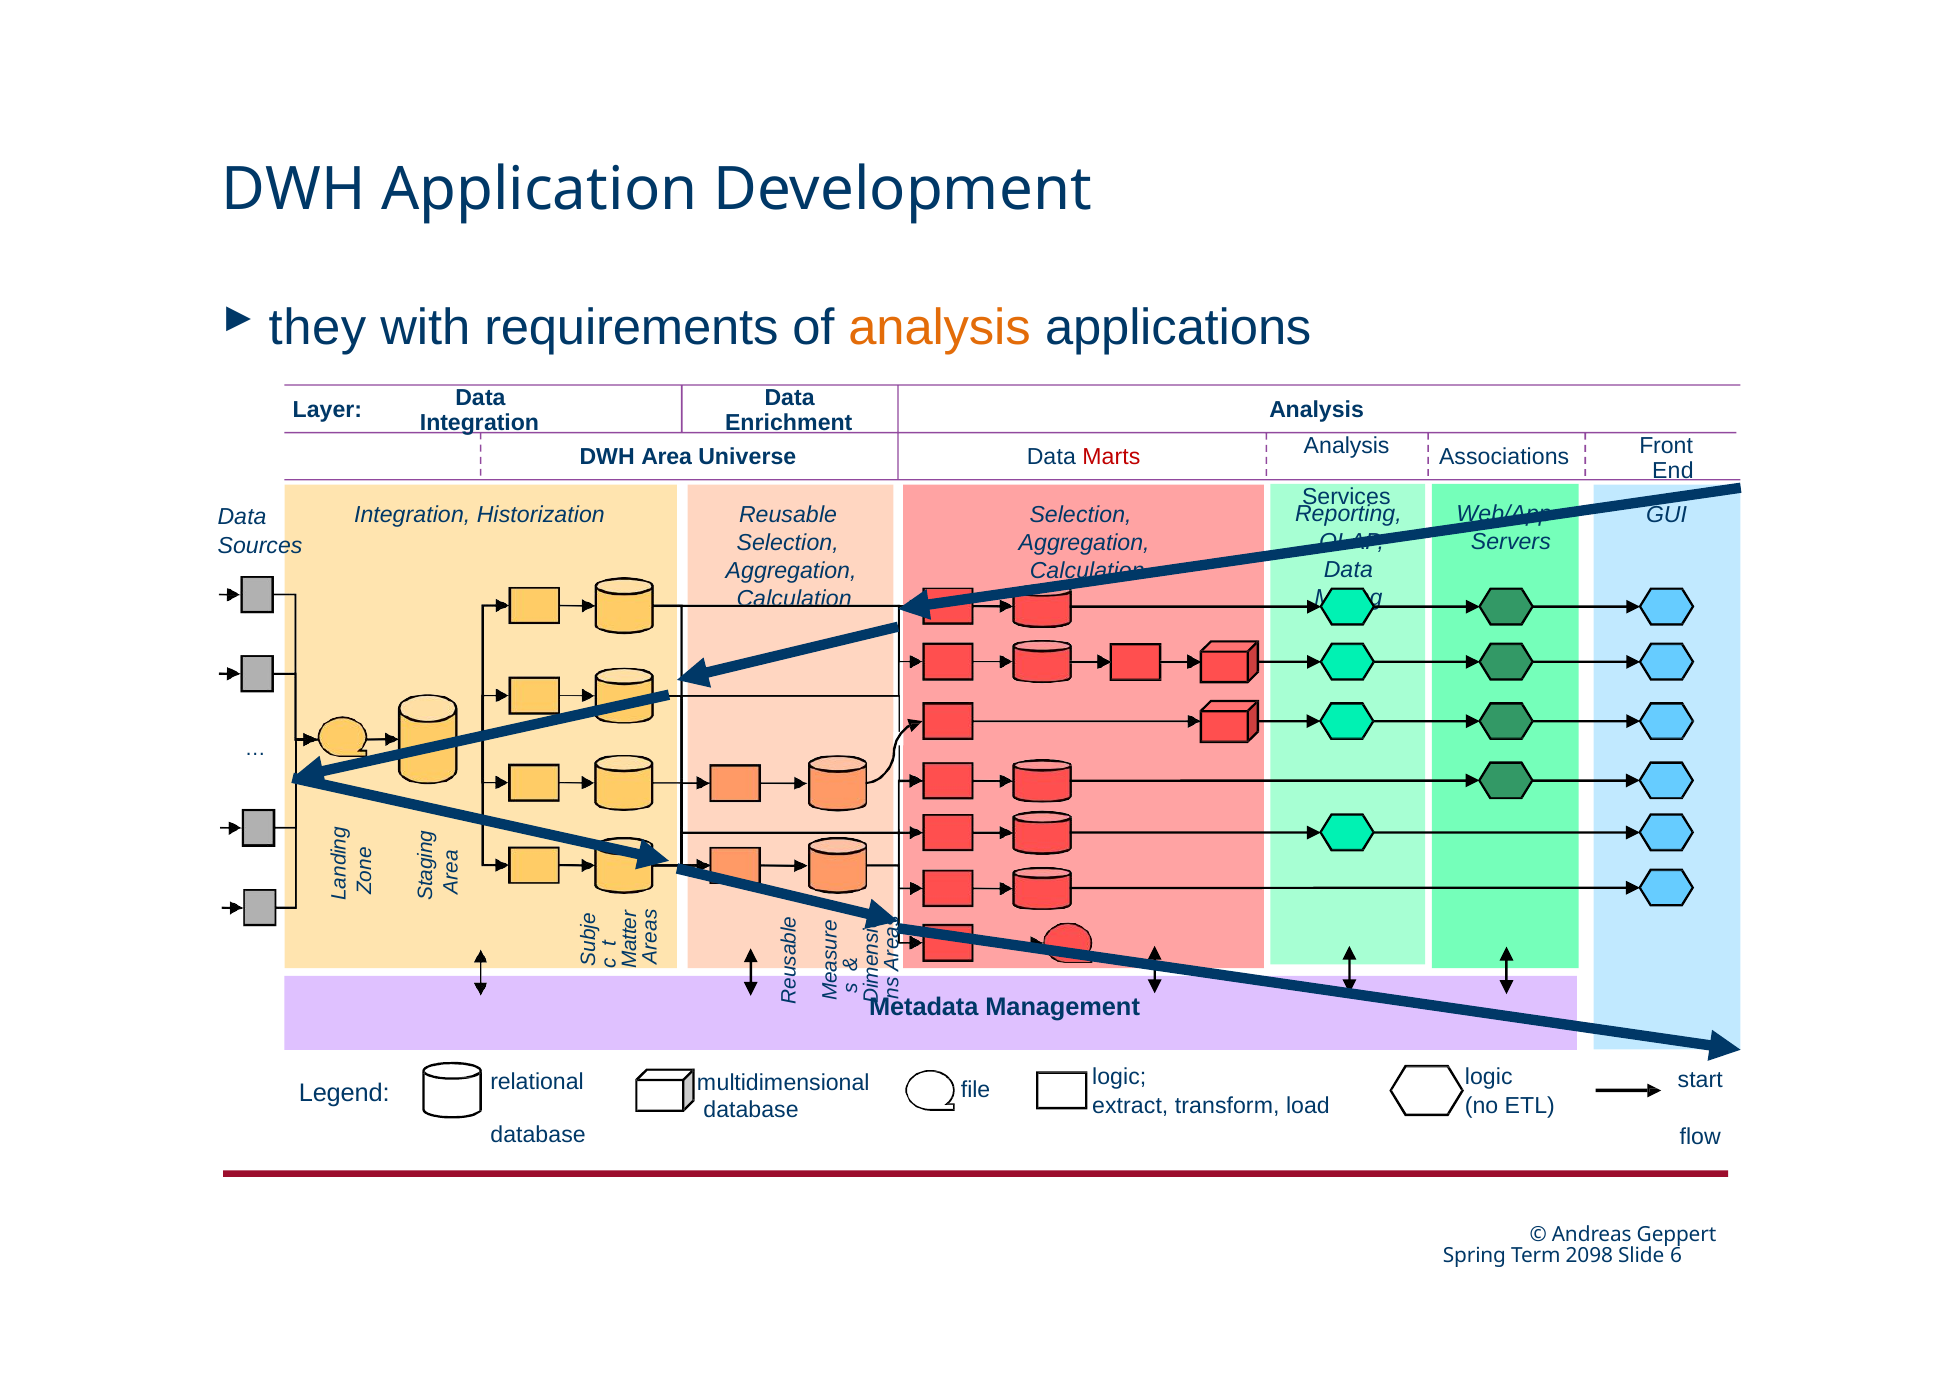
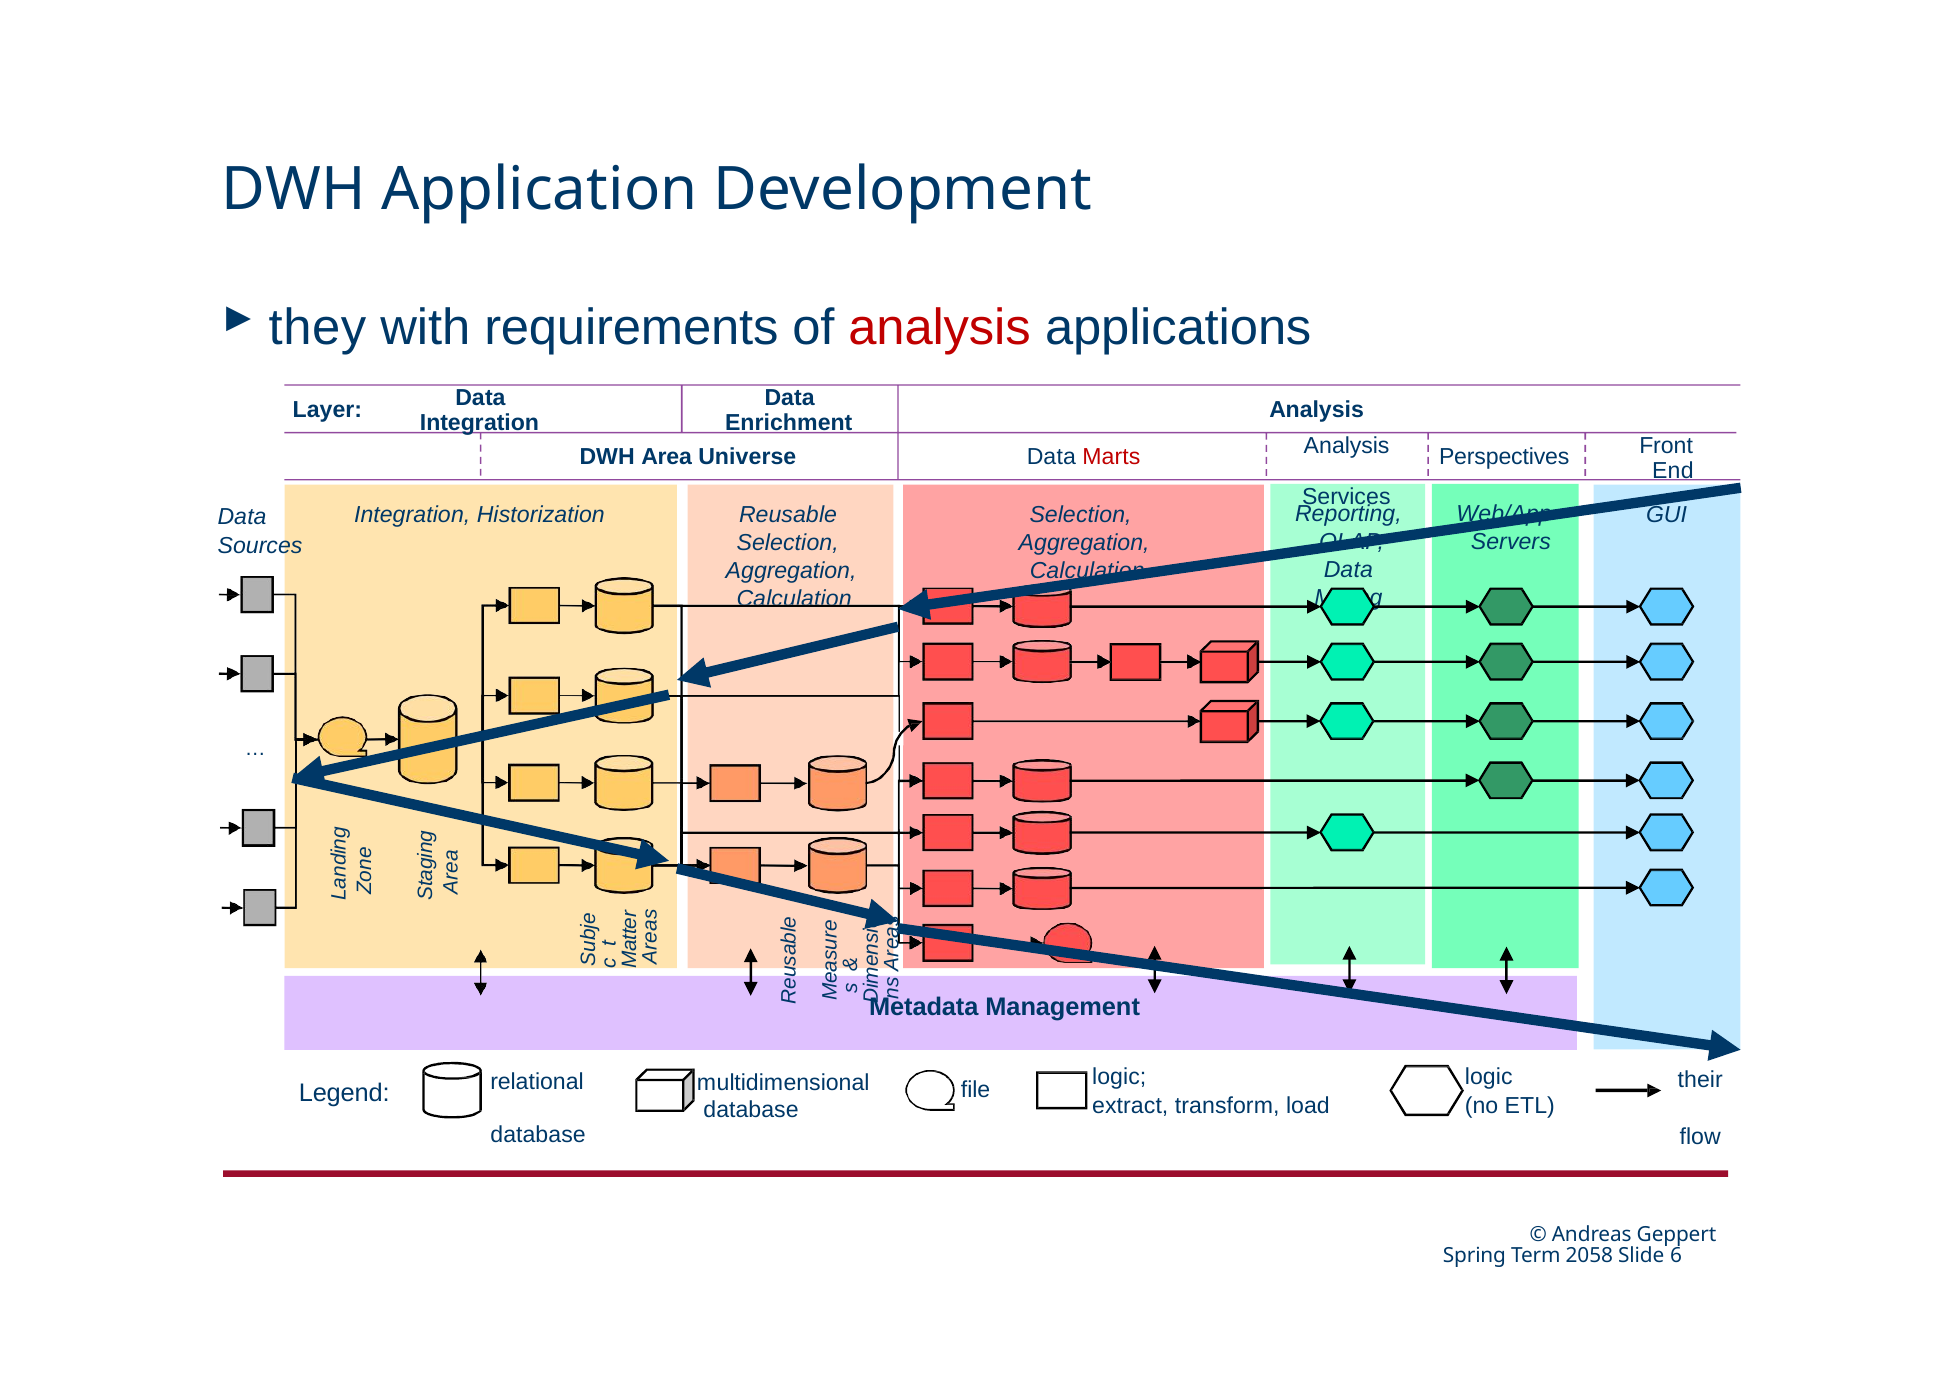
analysis at (940, 328) colour: orange -> red
Associations: Associations -> Perspectives
start: start -> their
2098: 2098 -> 2058
